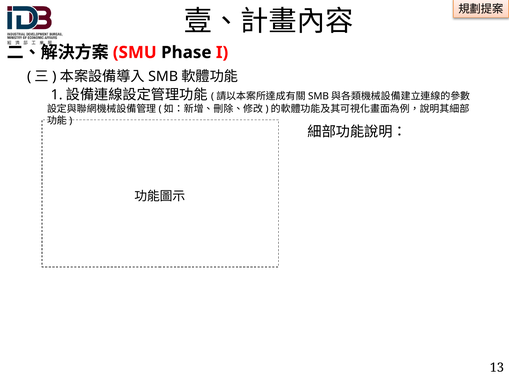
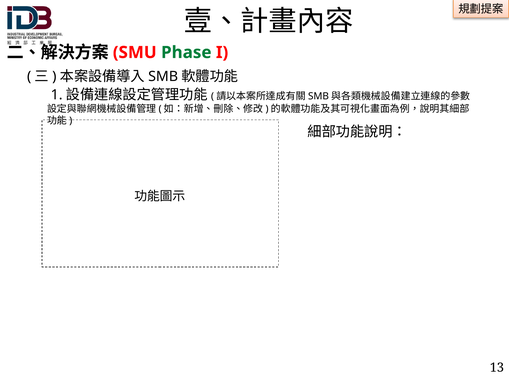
Phase colour: black -> green
